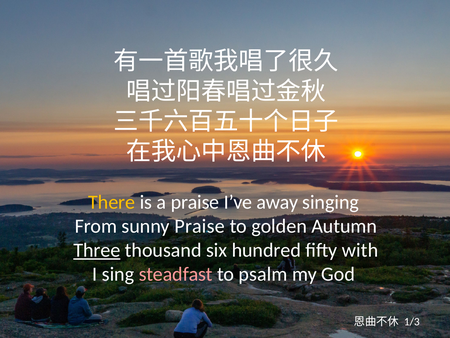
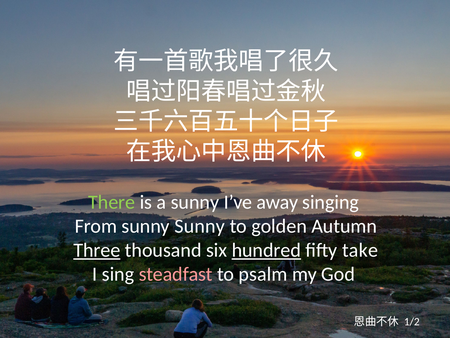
There colour: yellow -> light green
a praise: praise -> sunny
sunny Praise: Praise -> Sunny
hundred underline: none -> present
with: with -> take
1/3: 1/3 -> 1/2
